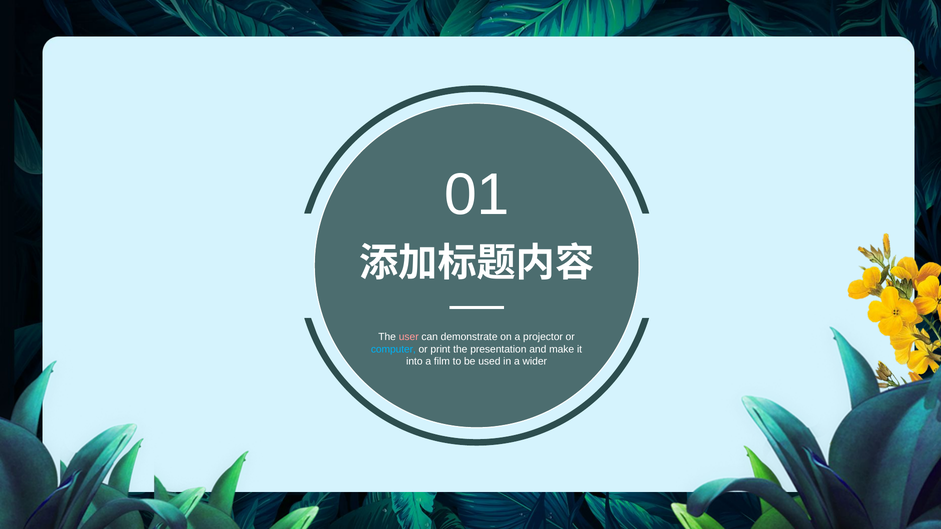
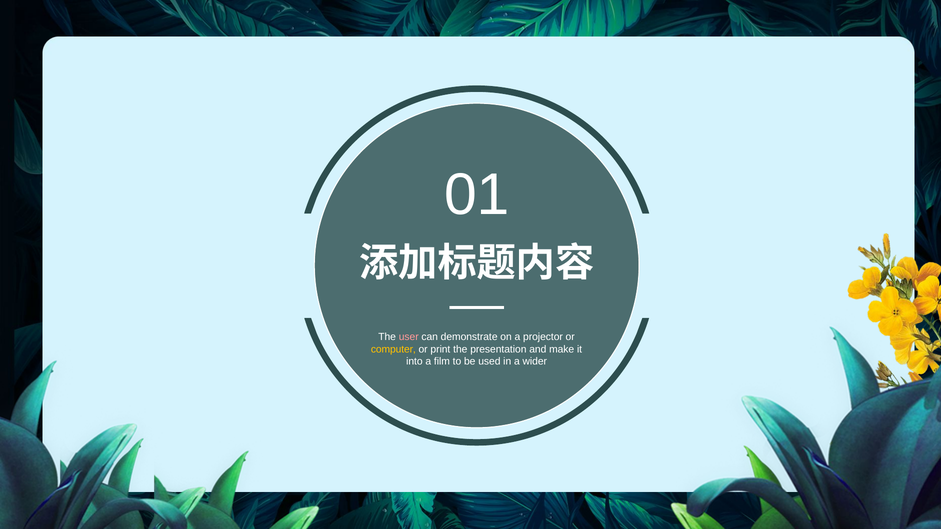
computer colour: light blue -> yellow
